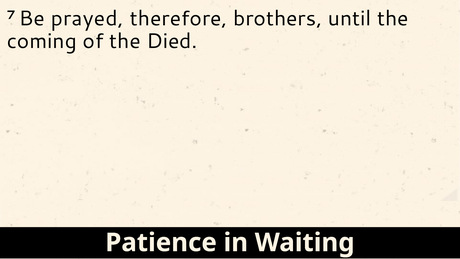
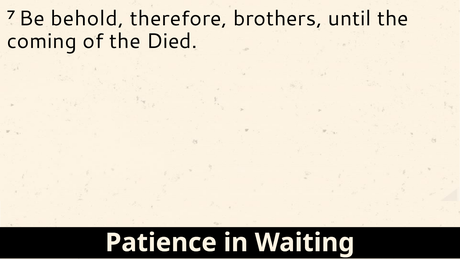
prayed: prayed -> behold
